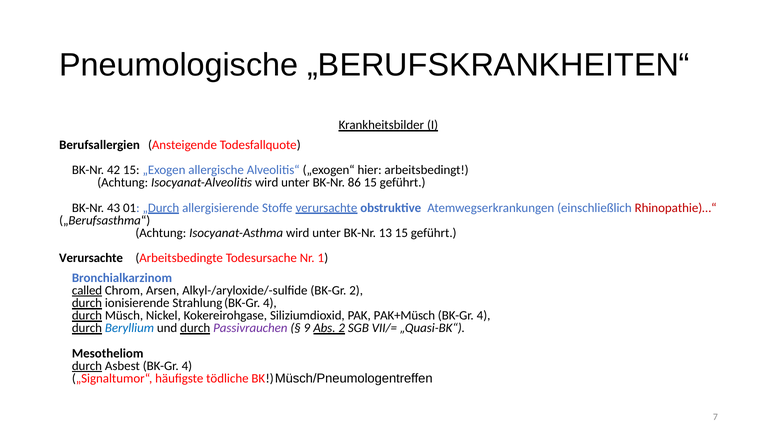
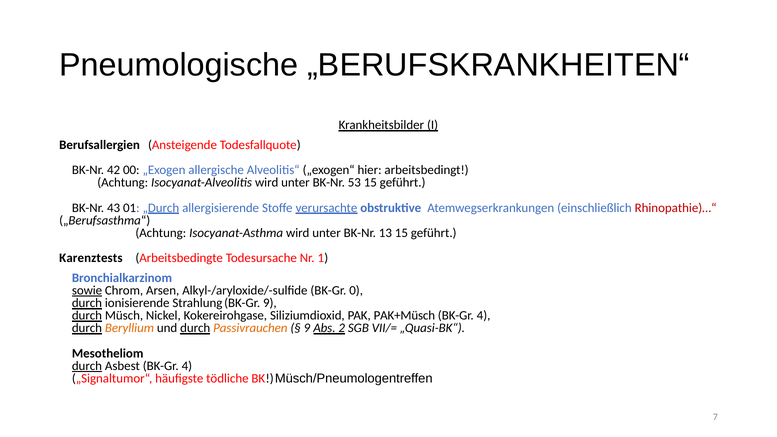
42 15: 15 -> 00
86: 86 -> 53
Verursachte at (91, 258): Verursachte -> Karenztests
called: called -> sowie
BK-Gr 2: 2 -> 0
4 at (270, 303): 4 -> 9
Beryllium colour: blue -> orange
Passivrauchen colour: purple -> orange
